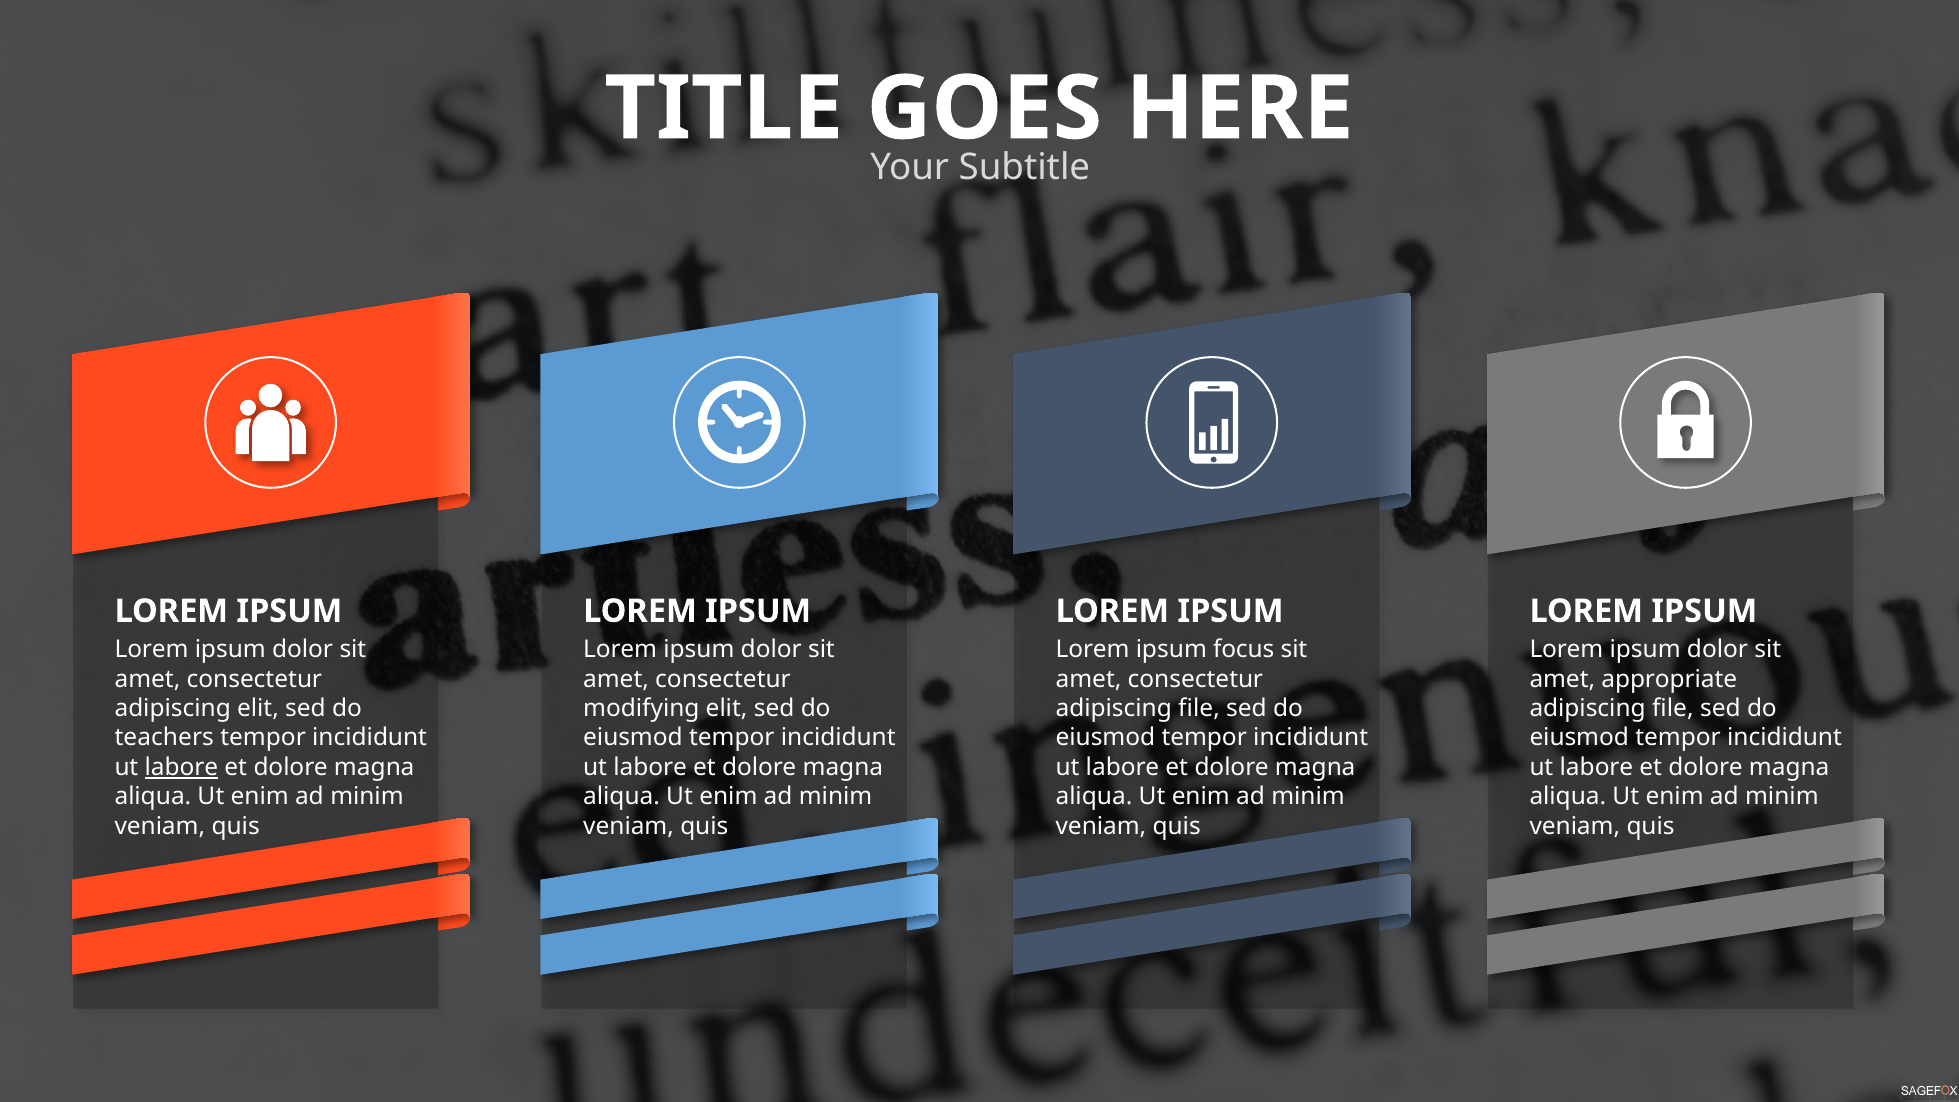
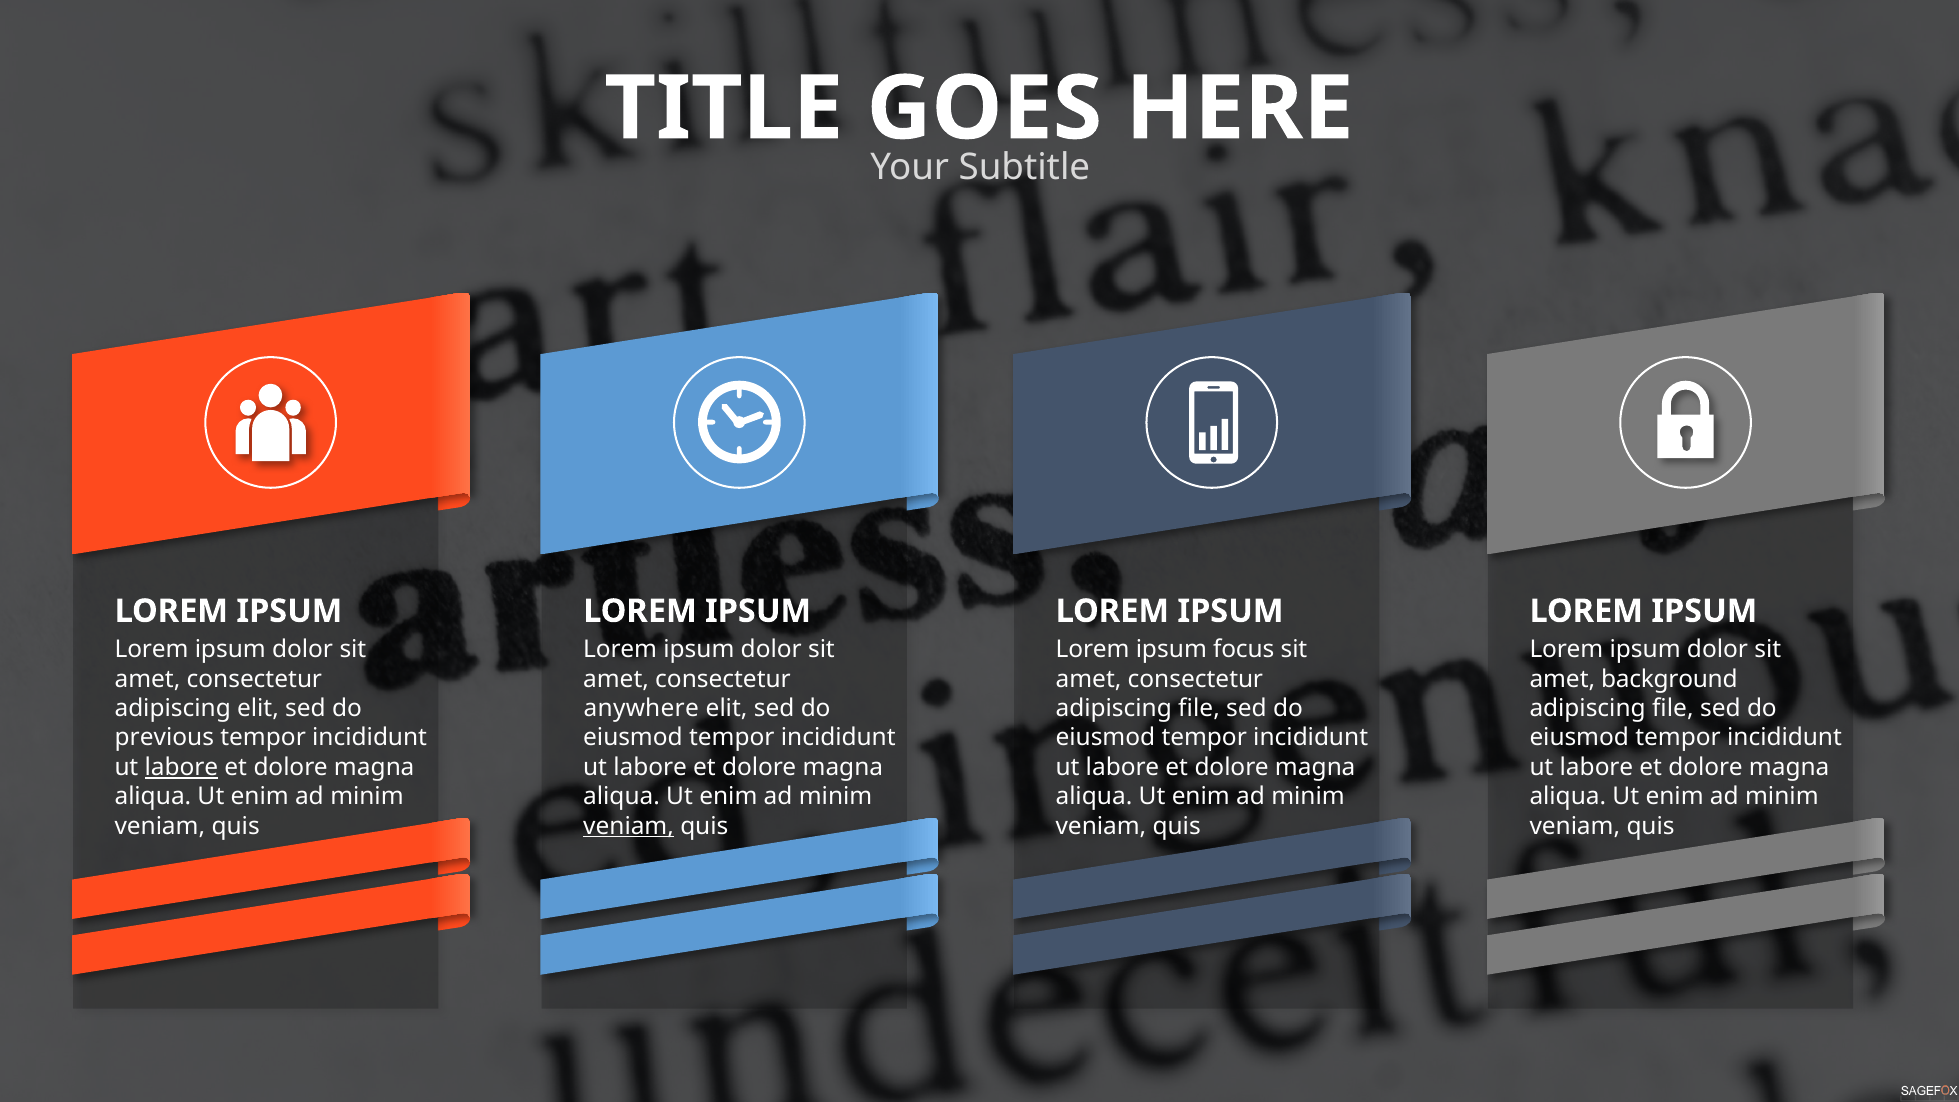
appropriate: appropriate -> background
modifying: modifying -> anywhere
teachers: teachers -> previous
veniam at (629, 826) underline: none -> present
